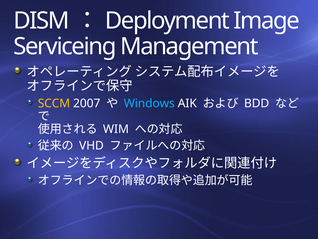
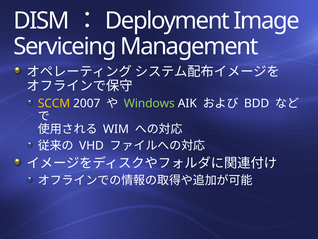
Windows colour: light blue -> light green
